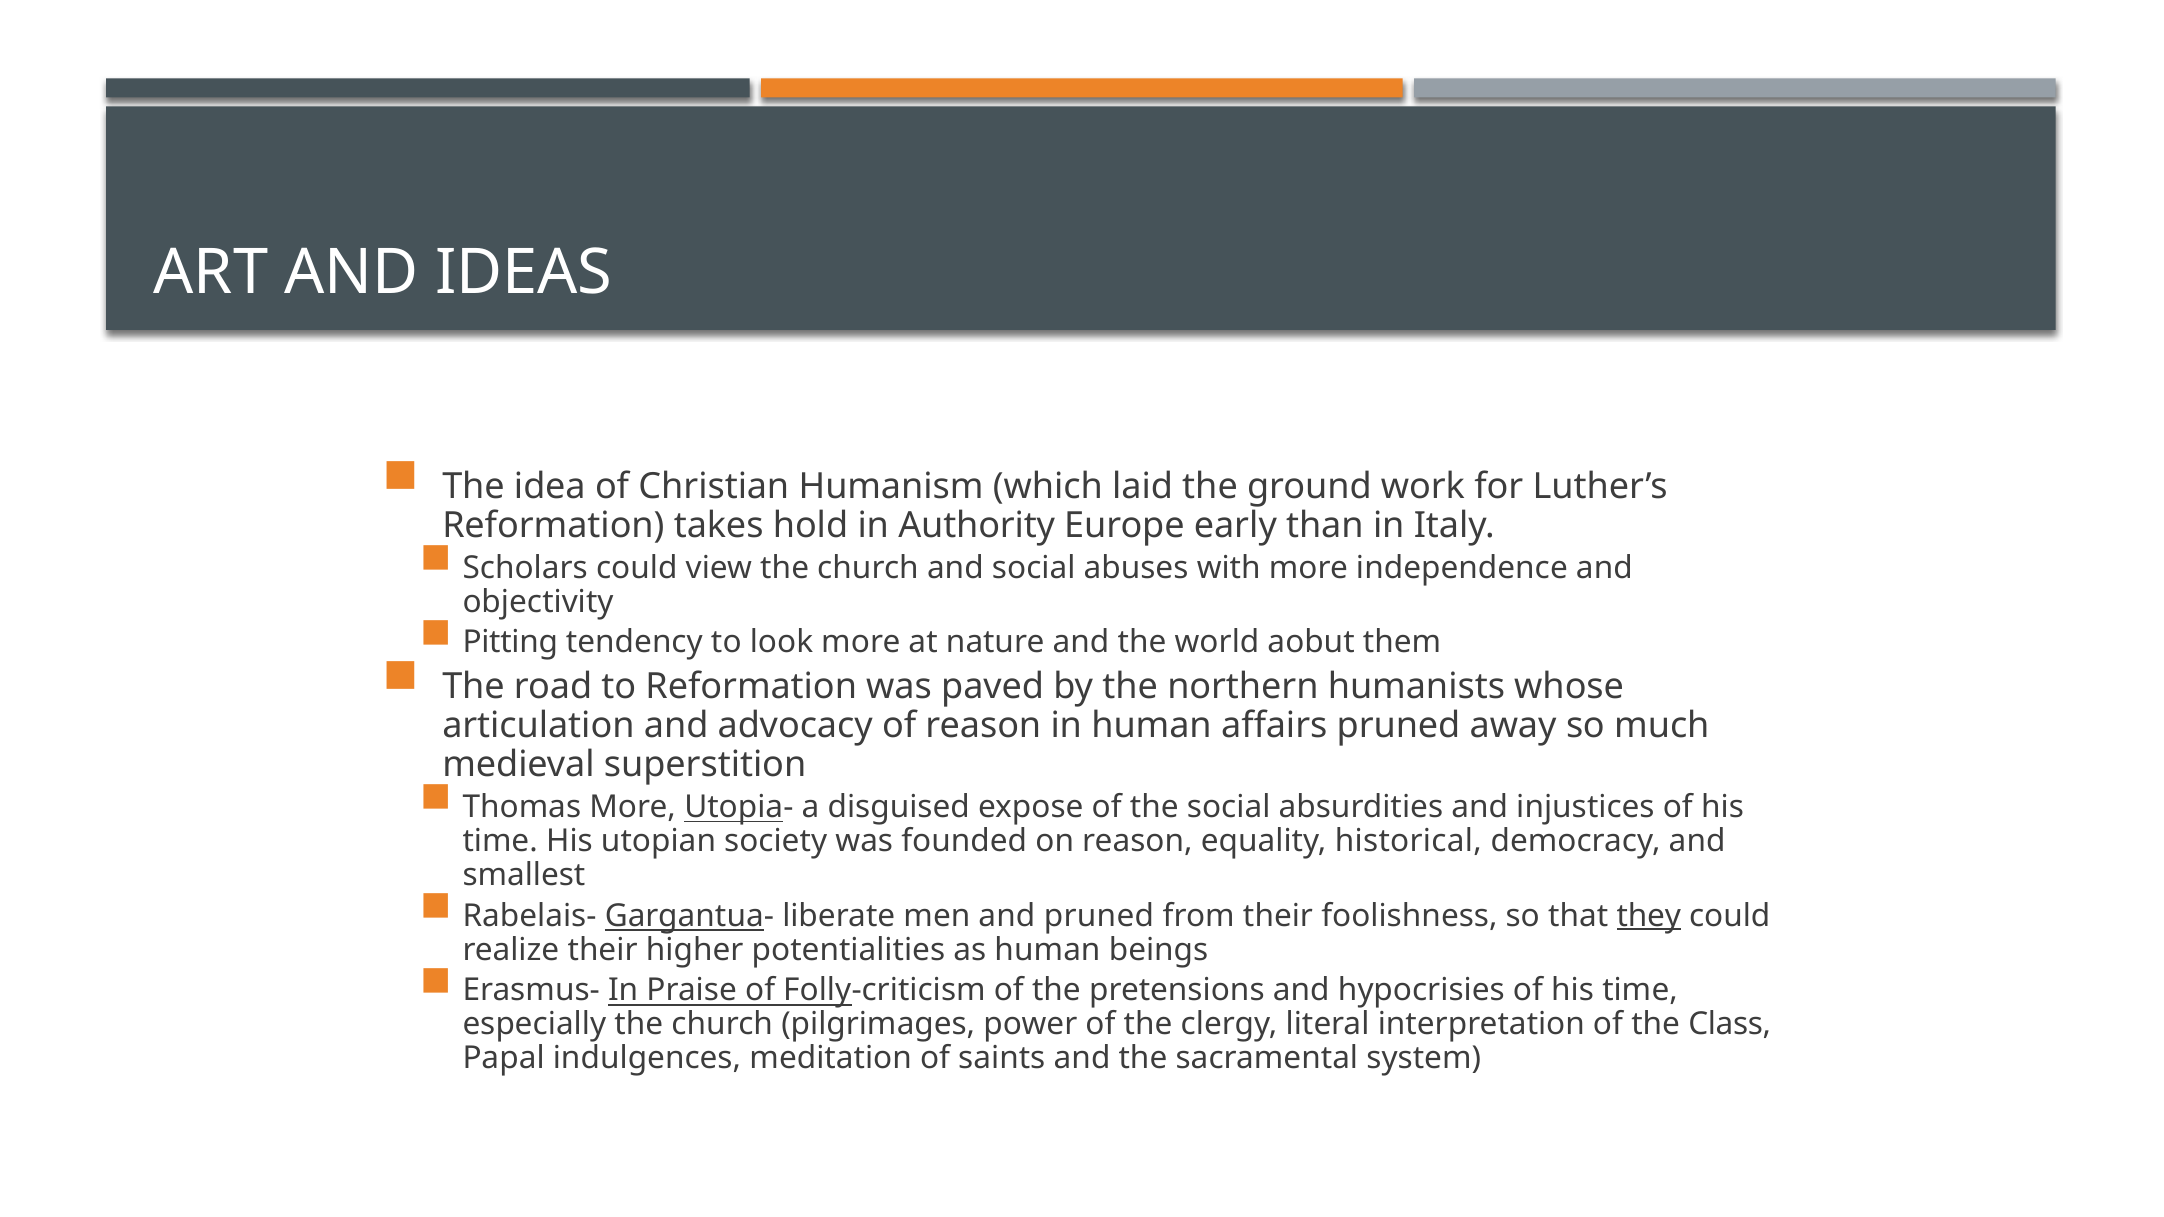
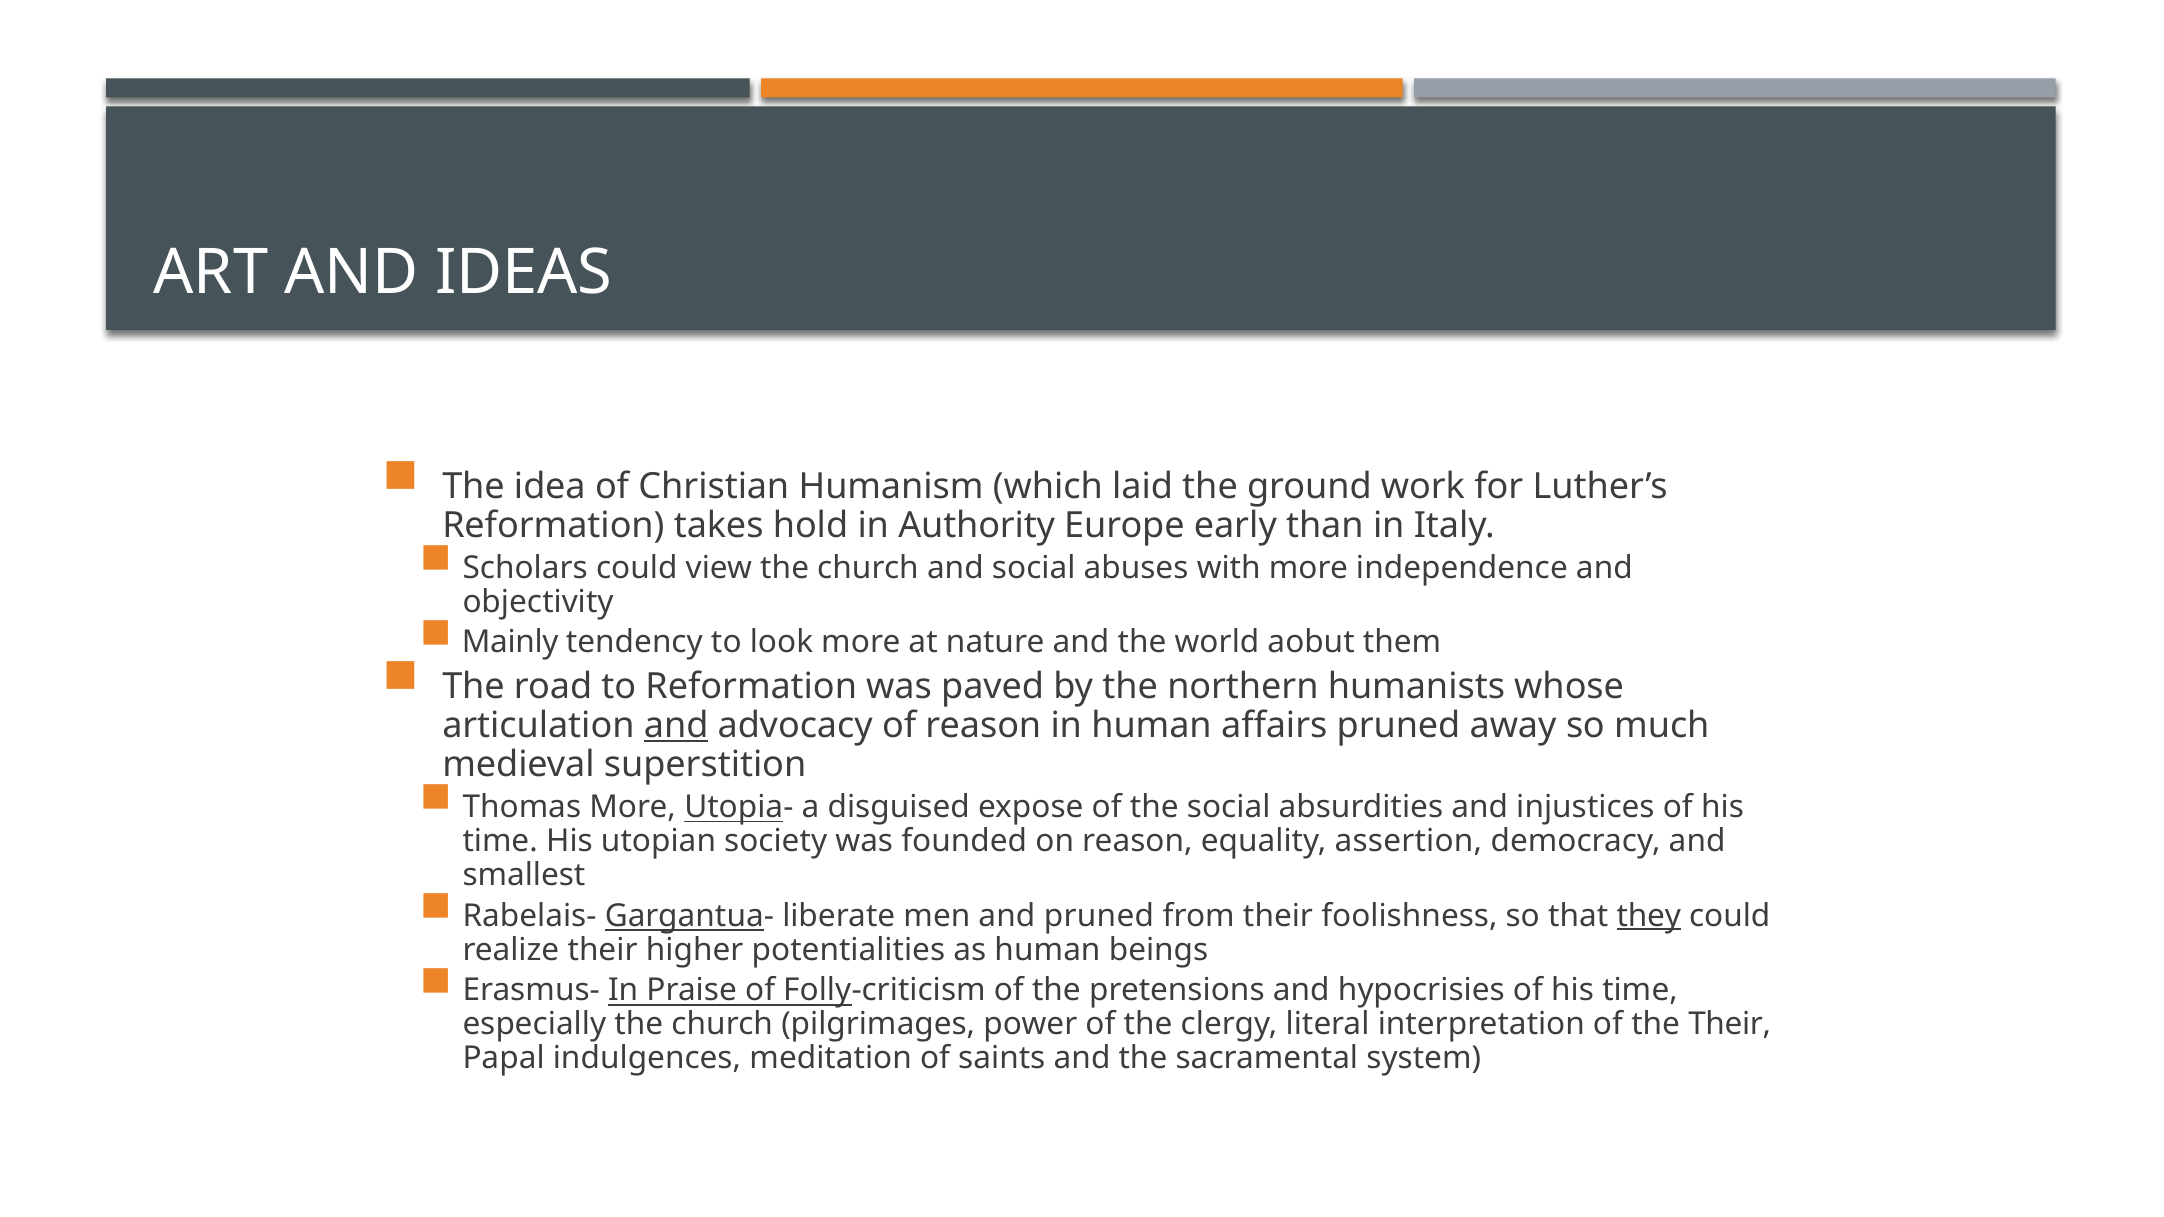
Pitting: Pitting -> Mainly
and at (676, 726) underline: none -> present
historical: historical -> assertion
the Class: Class -> Their
